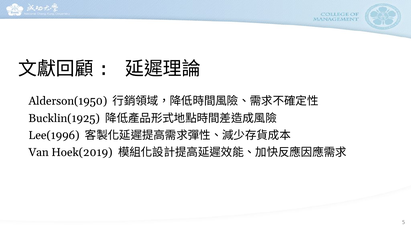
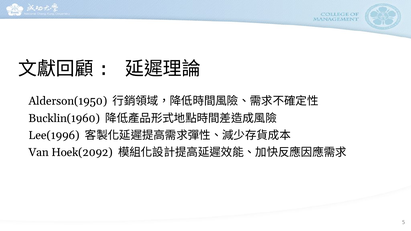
Bucklin(1925: Bucklin(1925 -> Bucklin(1960
Hoek(2019: Hoek(2019 -> Hoek(2092
